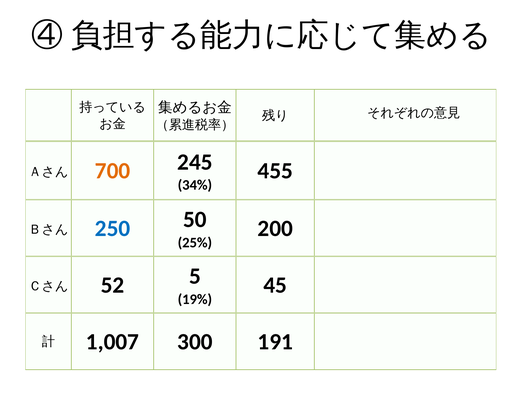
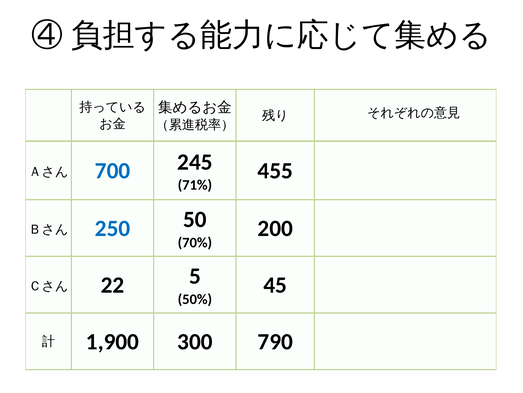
700 colour: orange -> blue
34%: 34% -> 71%
25%: 25% -> 70%
52: 52 -> 22
19%: 19% -> 50%
1,007: 1,007 -> 1,900
191: 191 -> 790
